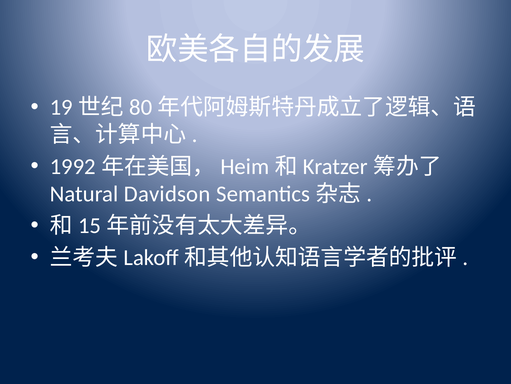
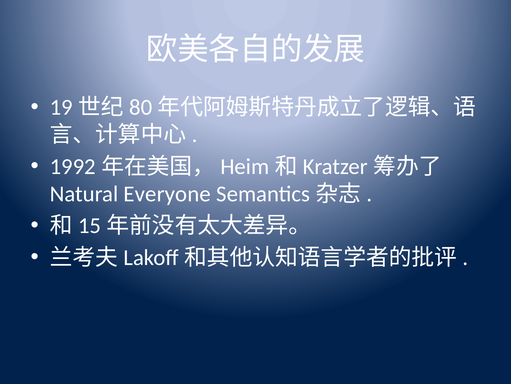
Davidson: Davidson -> Everyone
